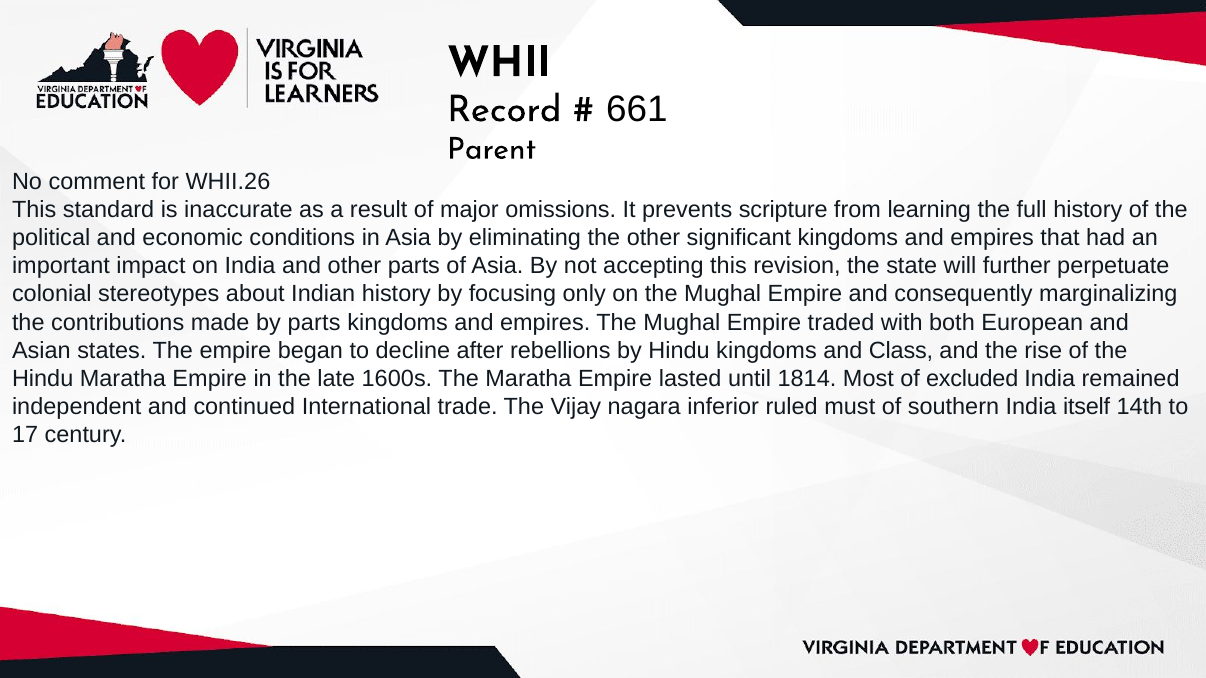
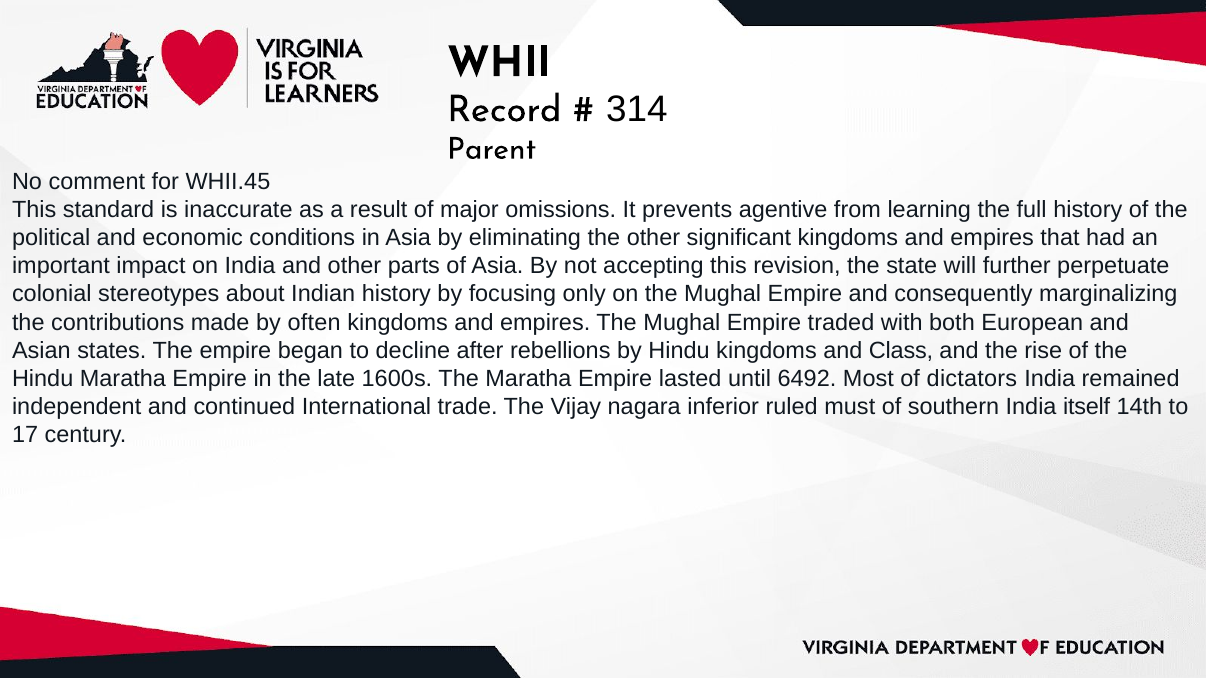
661: 661 -> 314
WHII.26: WHII.26 -> WHII.45
scripture: scripture -> agentive
by parts: parts -> often
1814: 1814 -> 6492
excluded: excluded -> dictators
